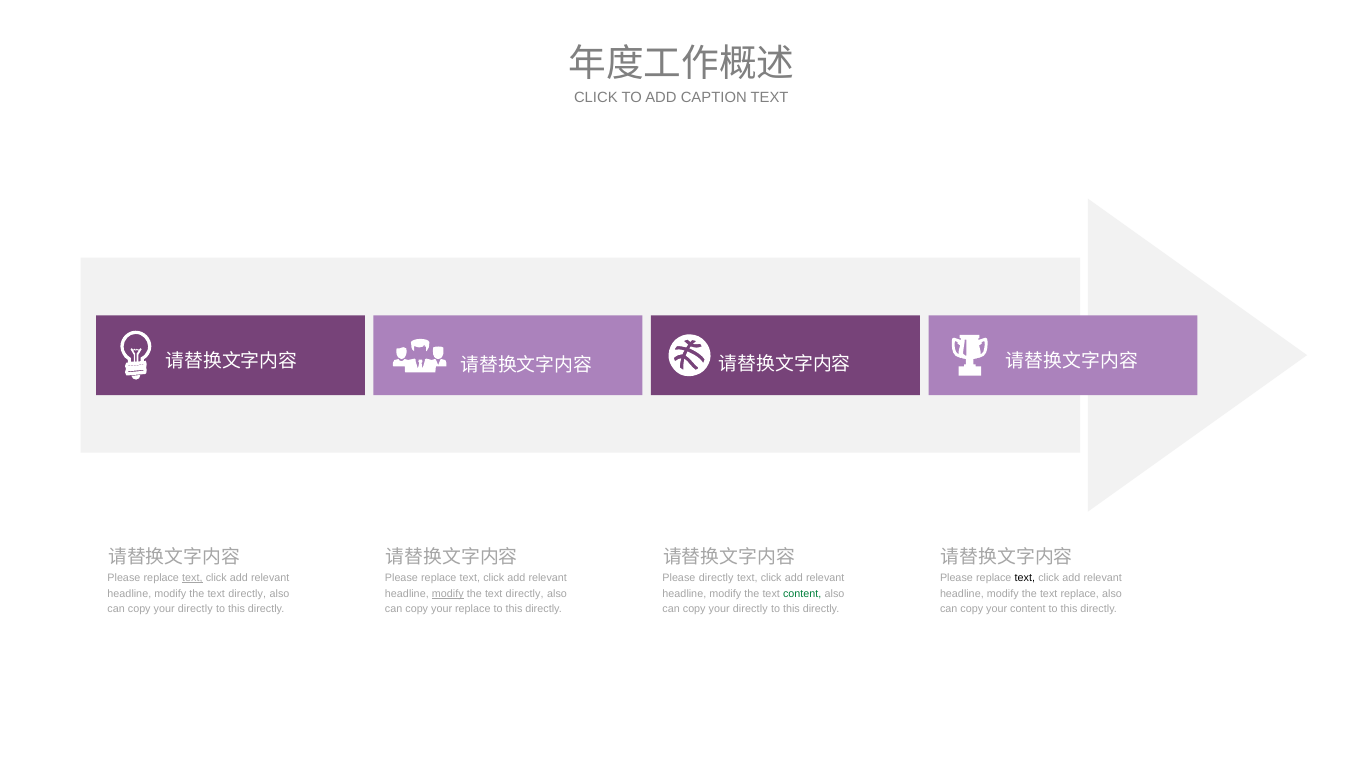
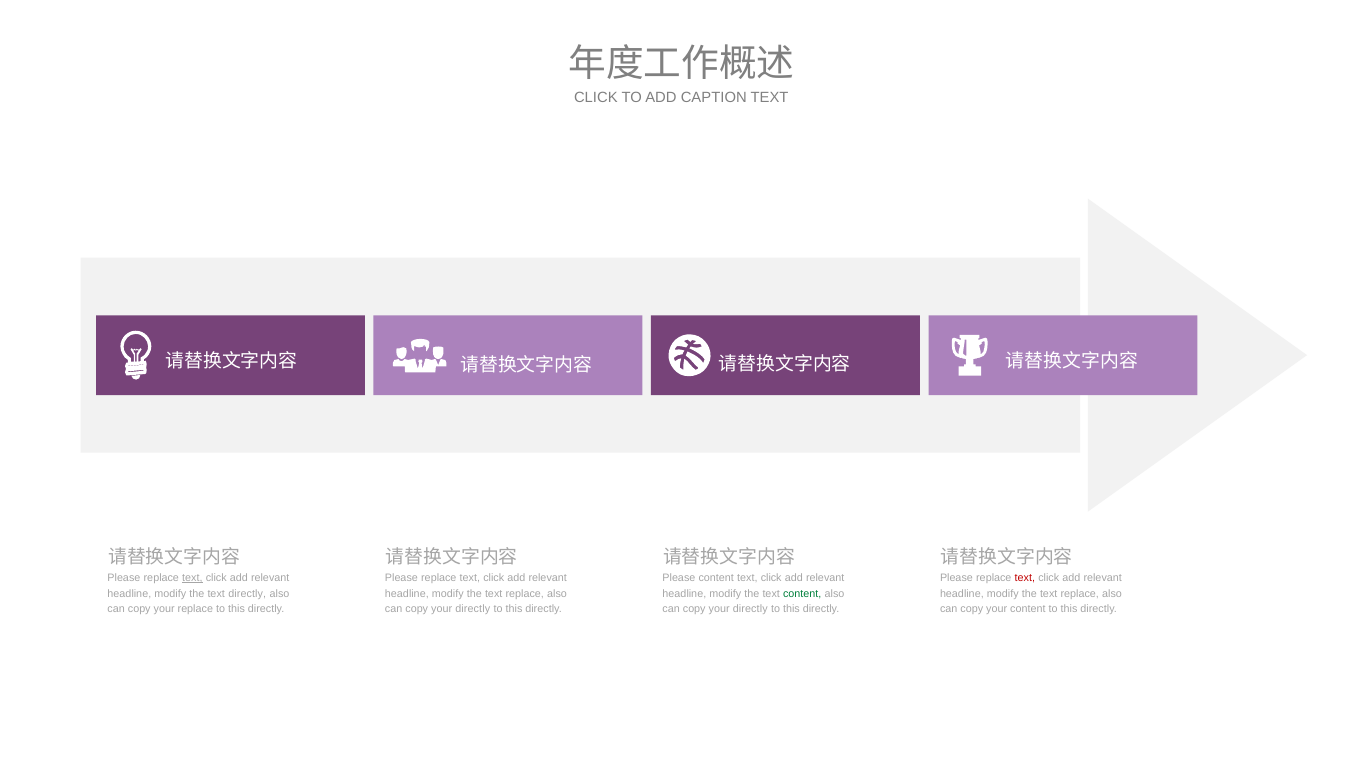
Please directly: directly -> content
text at (1025, 578) colour: black -> red
modify at (448, 593) underline: present -> none
directly at (525, 593): directly -> replace
directly at (195, 609): directly -> replace
replace at (473, 609): replace -> directly
